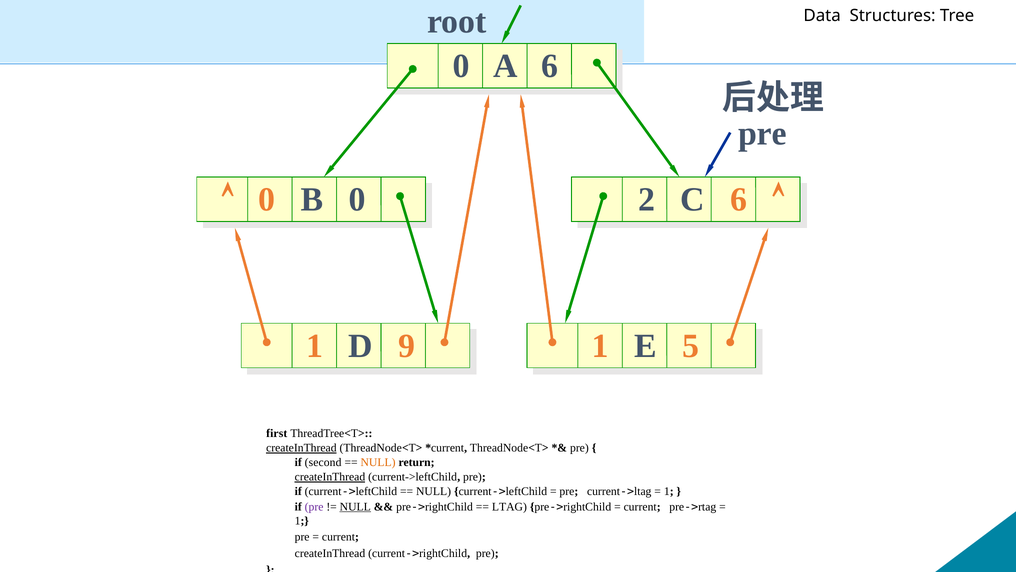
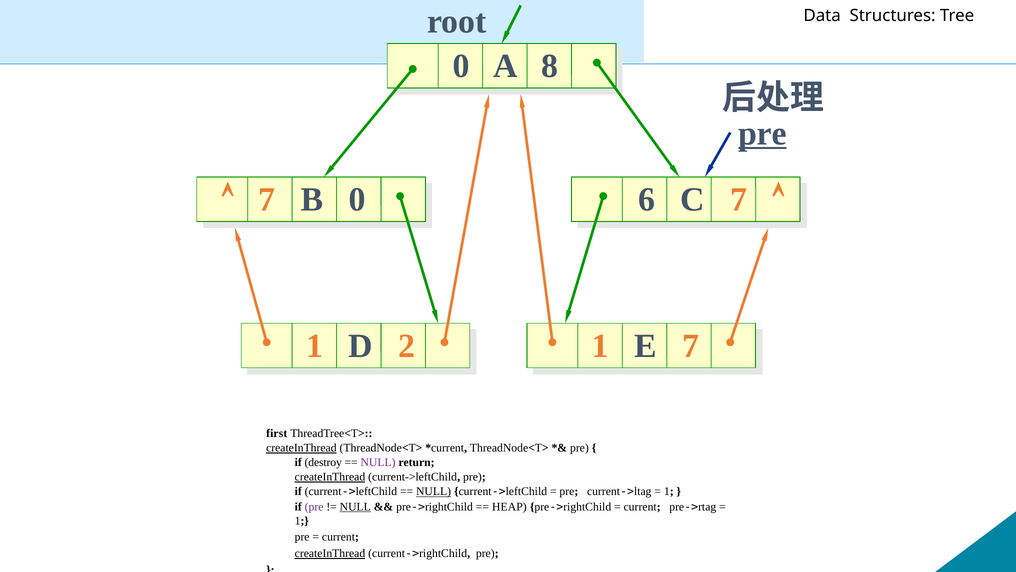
A 6: 6 -> 8
pre at (762, 133) underline: none -> present
0 at (267, 200): 0 -> 7
2: 2 -> 6
C 6: 6 -> 7
9: 9 -> 2
E 5: 5 -> 7
second: second -> destroy
NULL at (378, 462) colour: orange -> purple
NULL at (434, 491) underline: none -> present
LTAG: LTAG -> HEAP
createInThread at (330, 553) underline: none -> present
